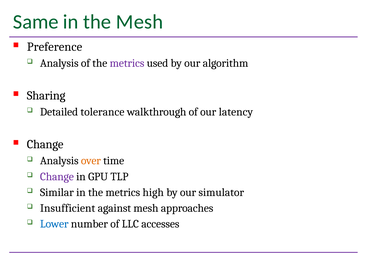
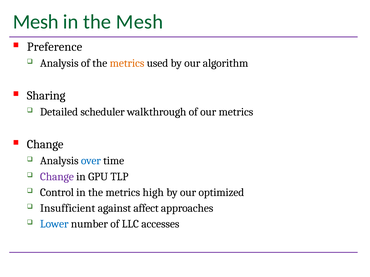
Same at (36, 22): Same -> Mesh
metrics at (127, 63) colour: purple -> orange
tolerance: tolerance -> scheduler
our latency: latency -> metrics
over colour: orange -> blue
Similar: Similar -> Control
simulator: simulator -> optimized
against mesh: mesh -> affect
